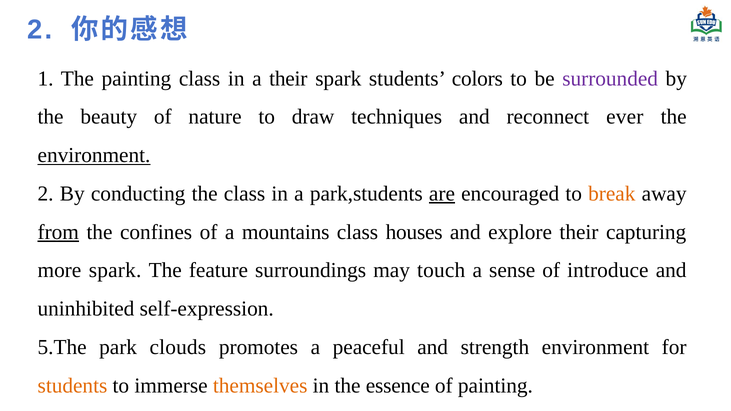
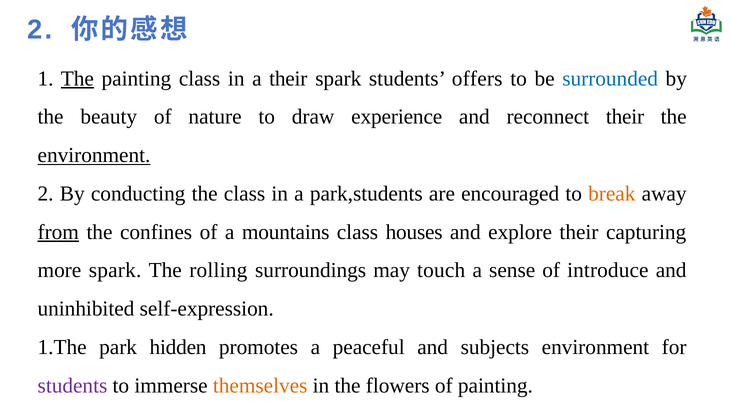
The at (77, 79) underline: none -> present
colors: colors -> offers
surrounded colour: purple -> blue
techniques: techniques -> experience
reconnect ever: ever -> their
are underline: present -> none
feature: feature -> rolling
5.The: 5.The -> 1.The
clouds: clouds -> hidden
strength: strength -> subjects
students at (72, 386) colour: orange -> purple
essence: essence -> flowers
